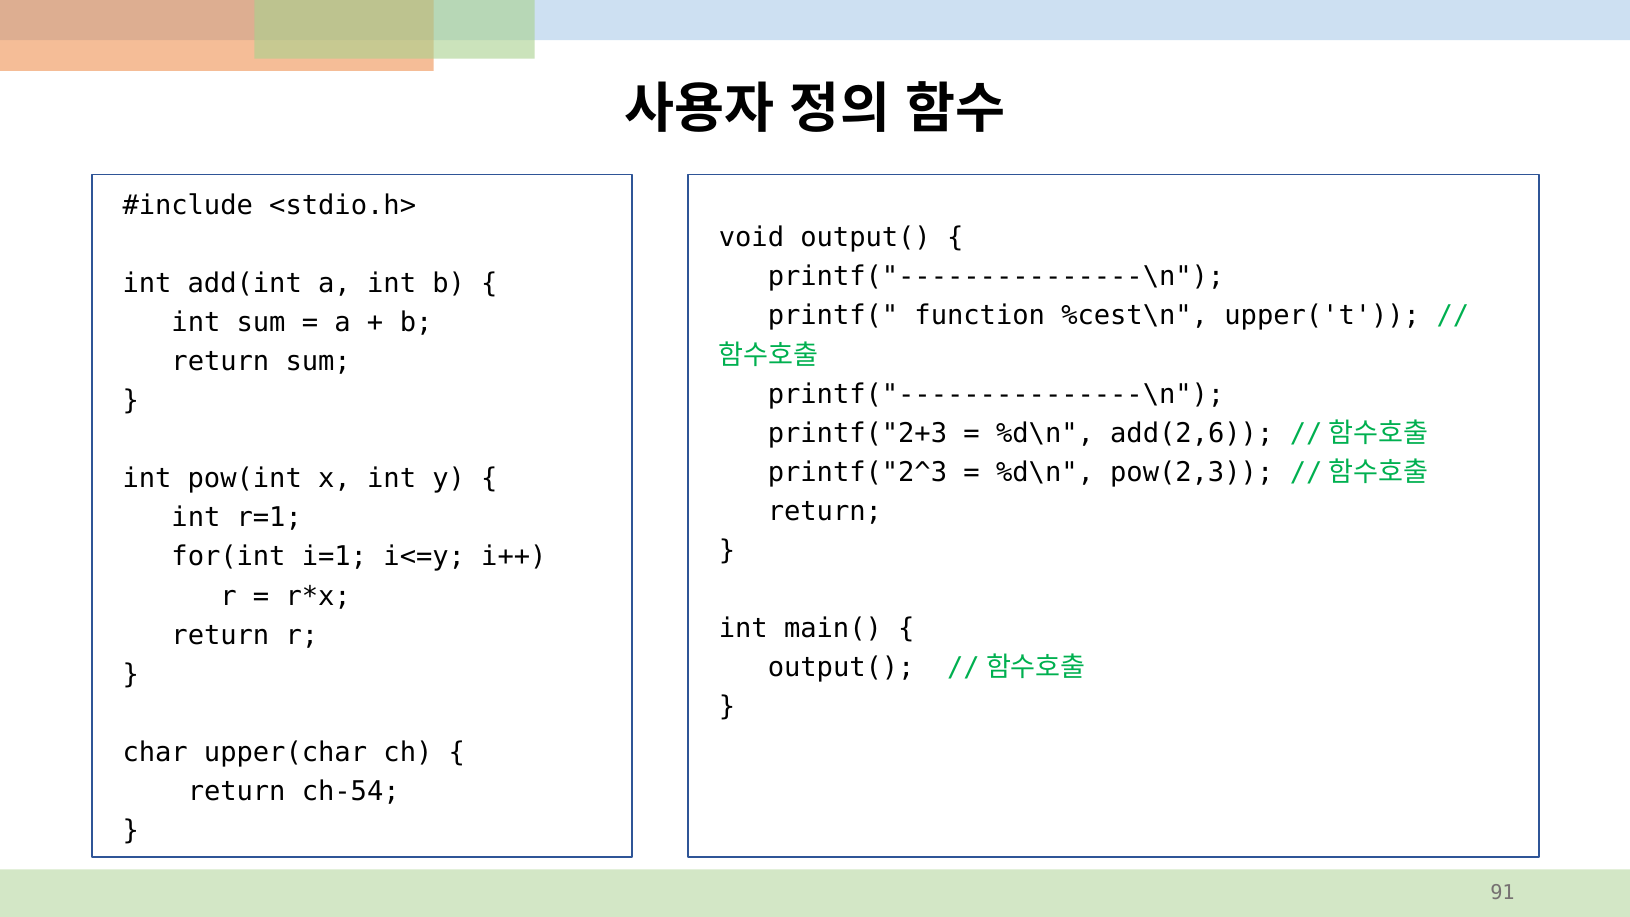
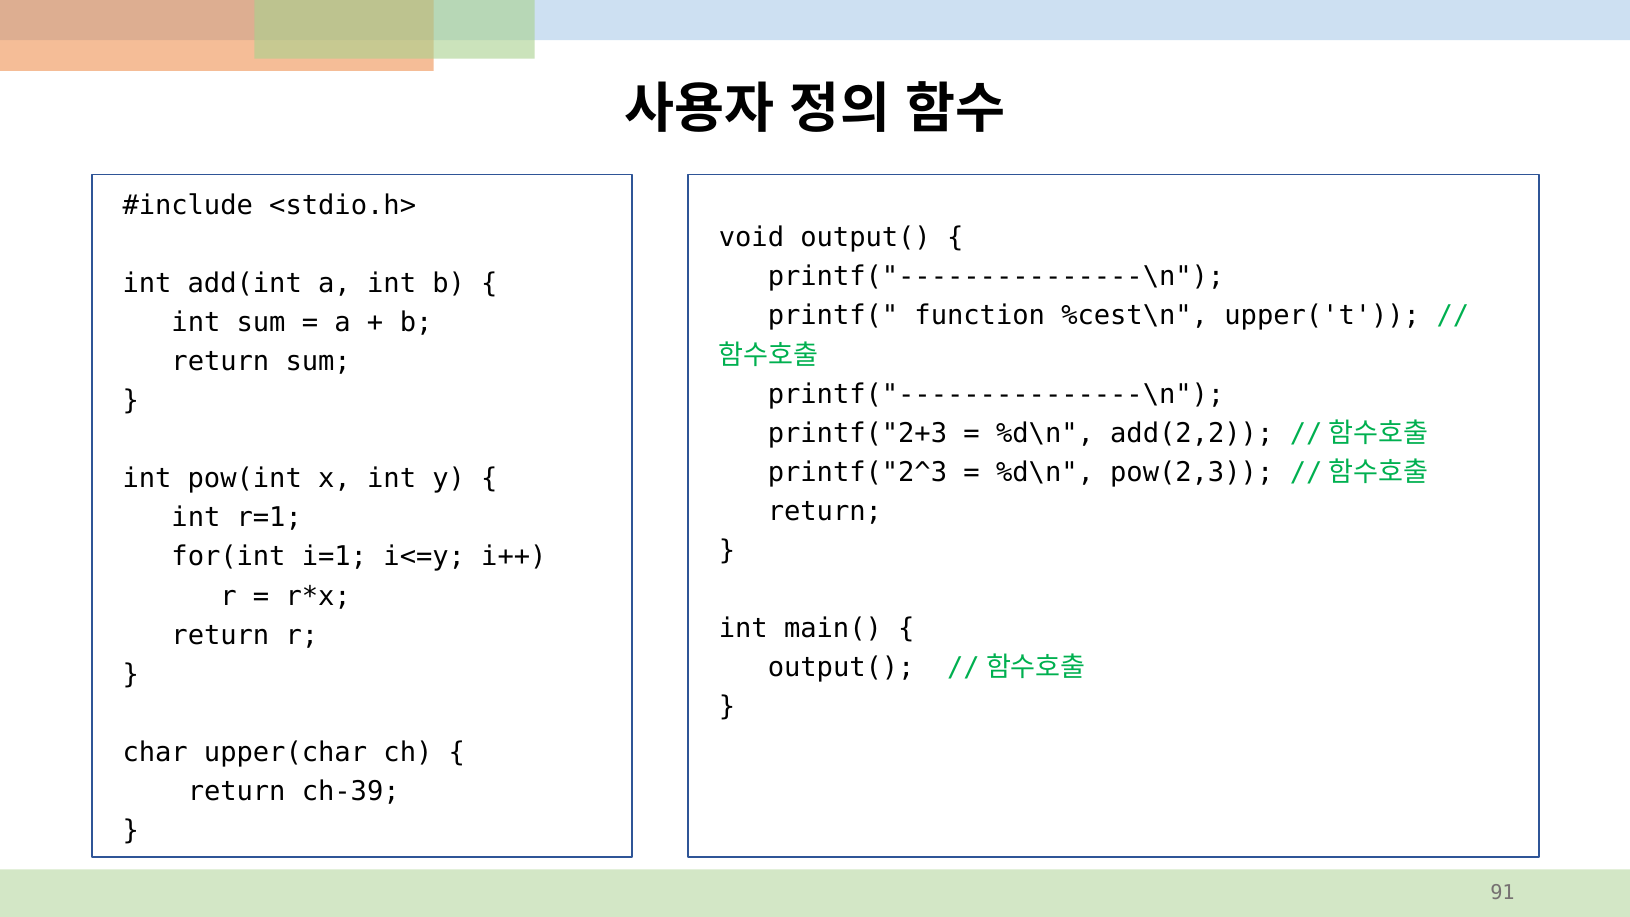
add(2,6: add(2,6 -> add(2,2
ch-54: ch-54 -> ch-39
